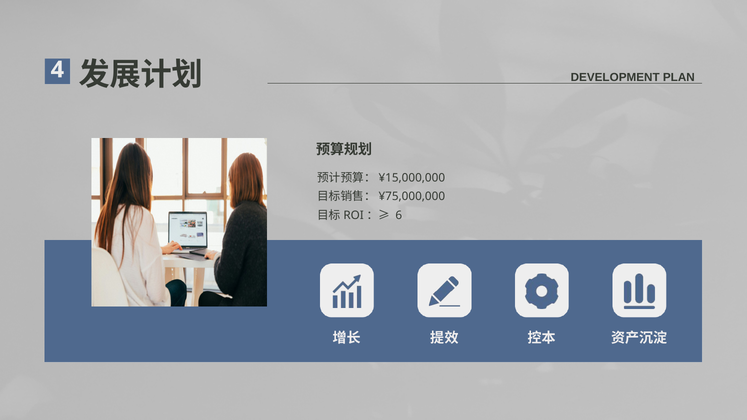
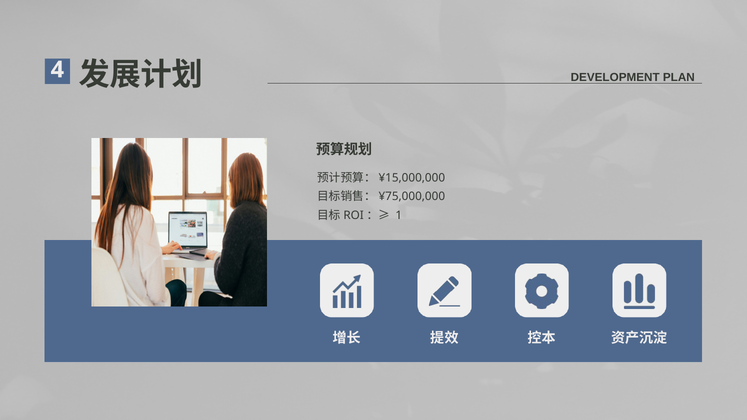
6: 6 -> 1
